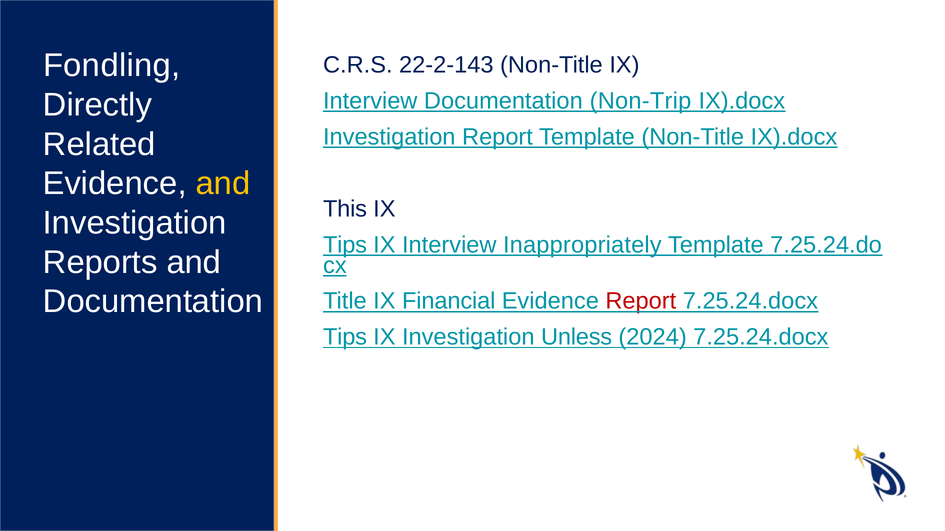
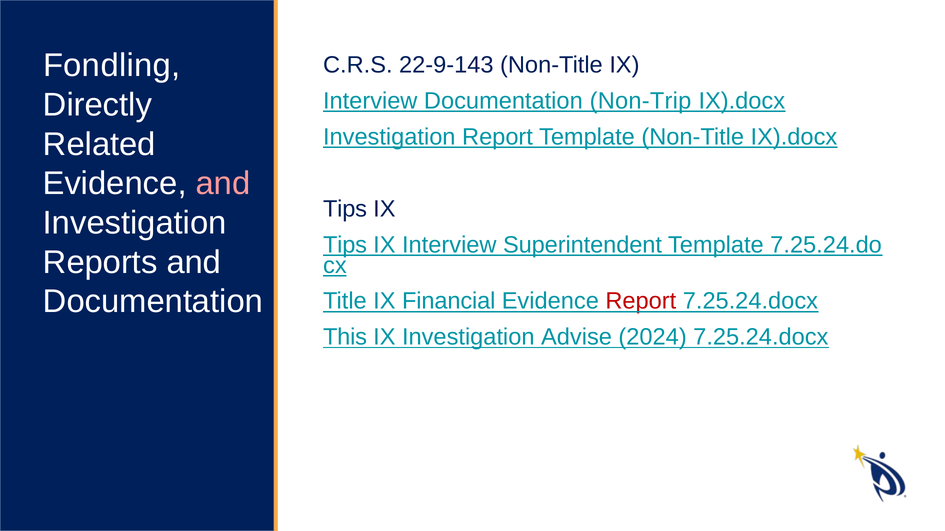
22-2-143: 22-2-143 -> 22-9-143
and at (223, 184) colour: yellow -> pink
This at (345, 209): This -> Tips
Inappropriately: Inappropriately -> Superintendent
Tips at (345, 338): Tips -> This
Unless: Unless -> Advise
